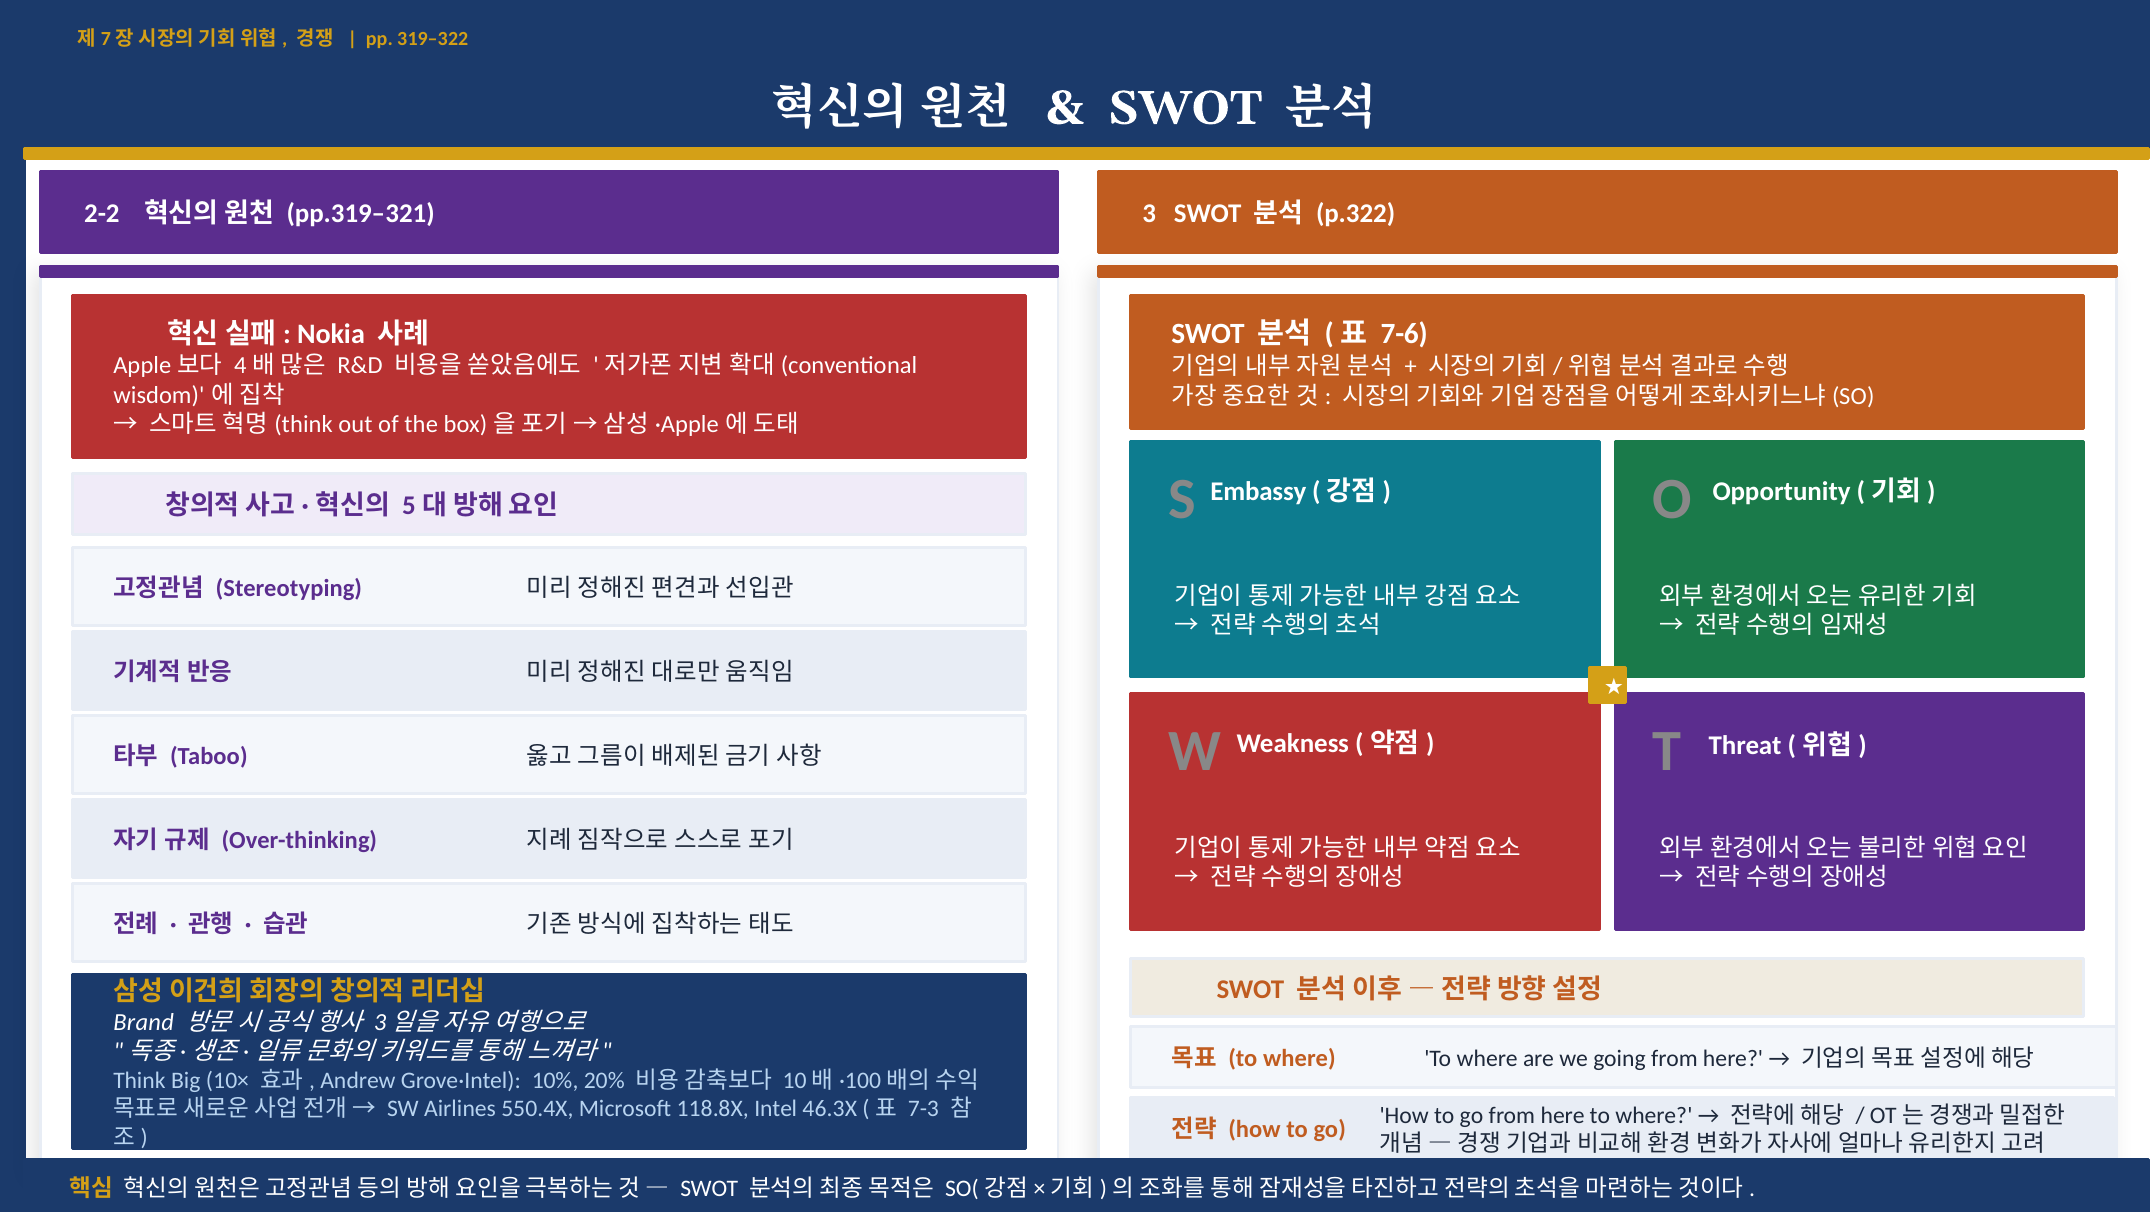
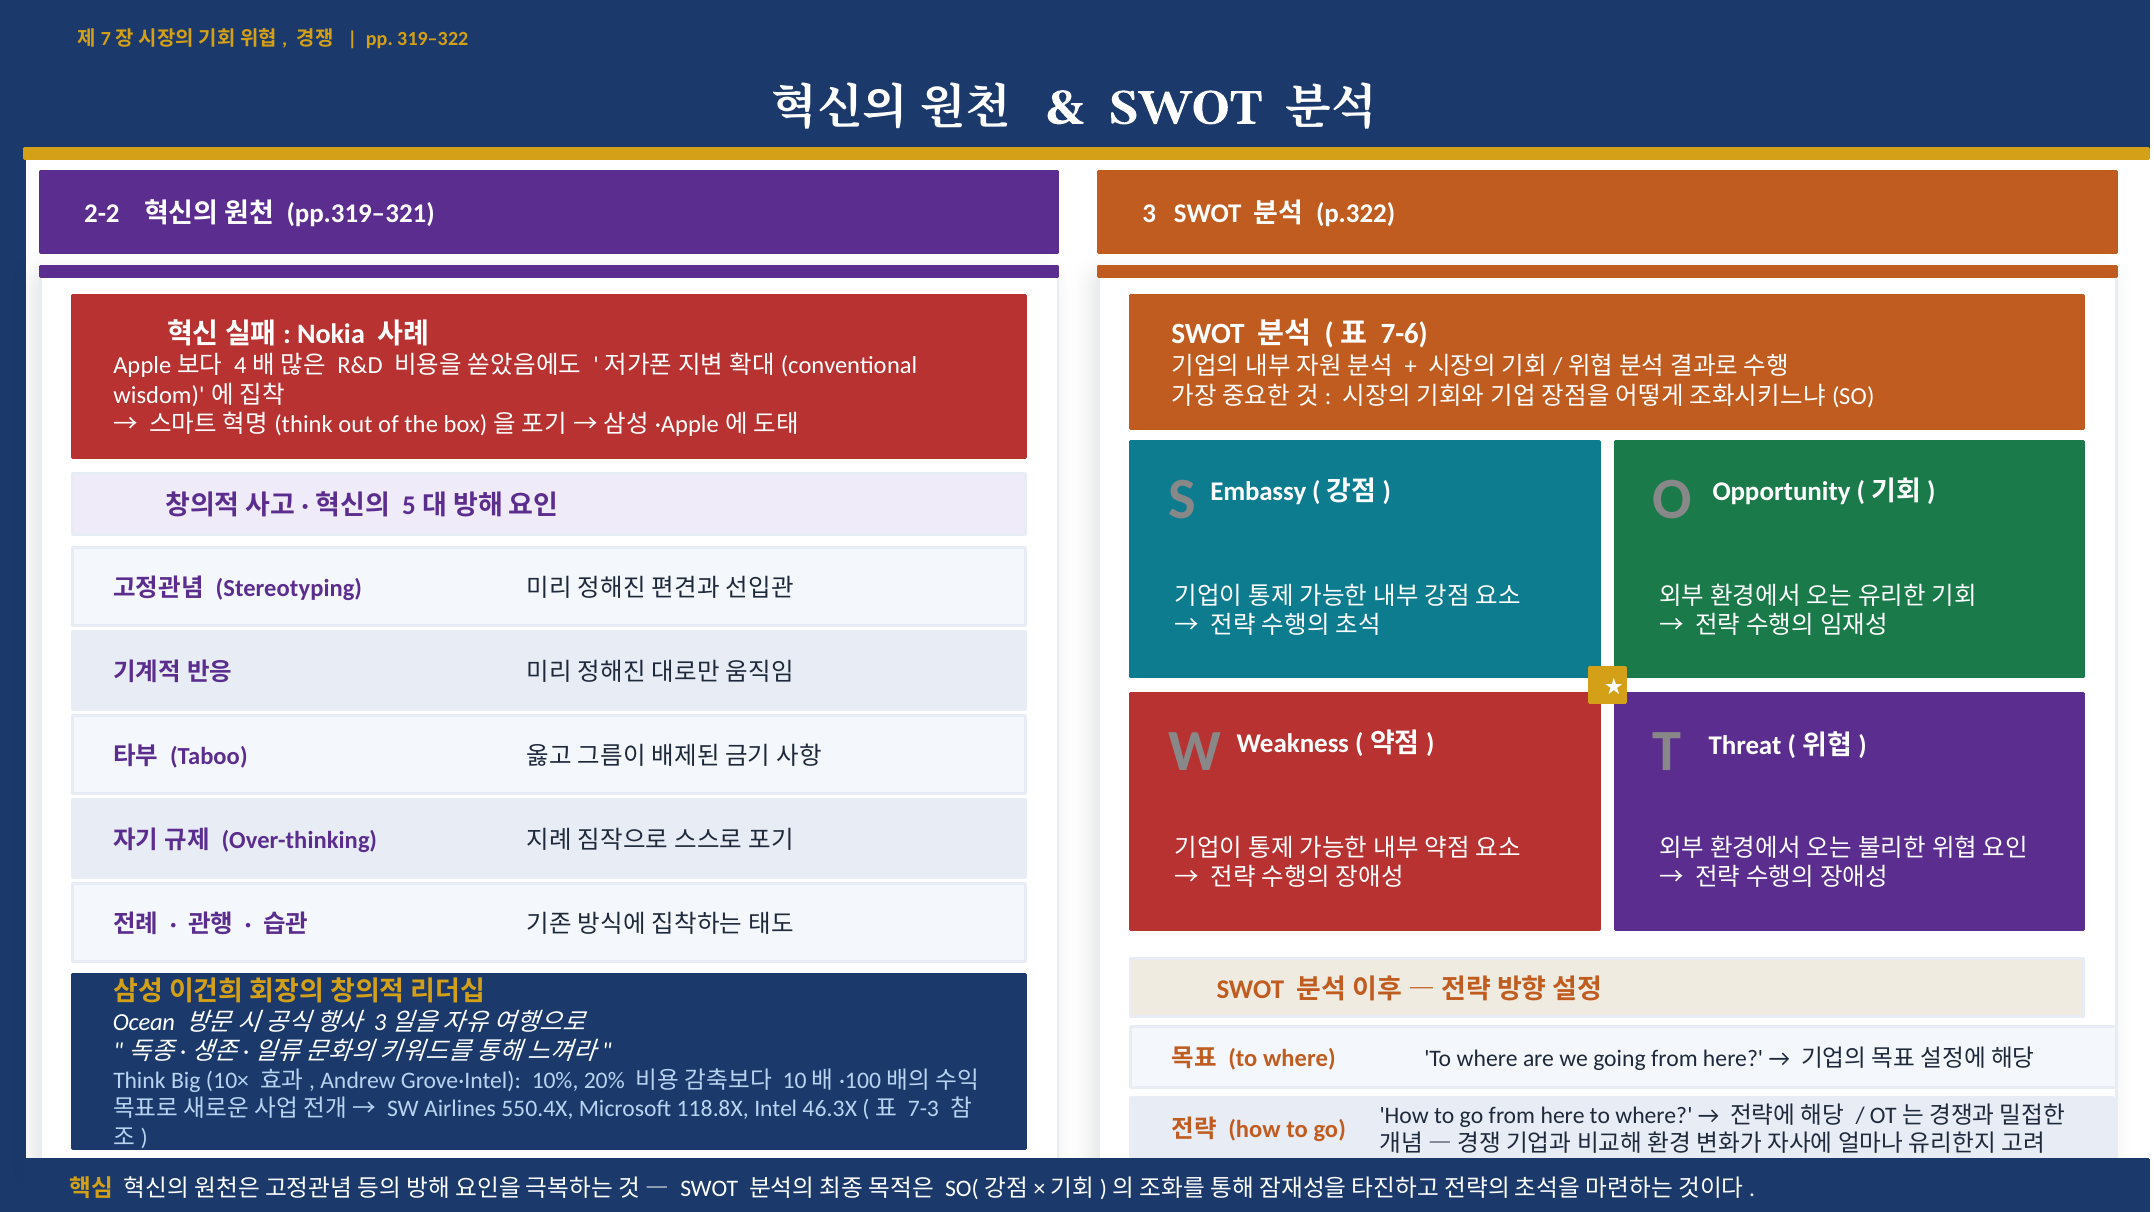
Brand: Brand -> Ocean
